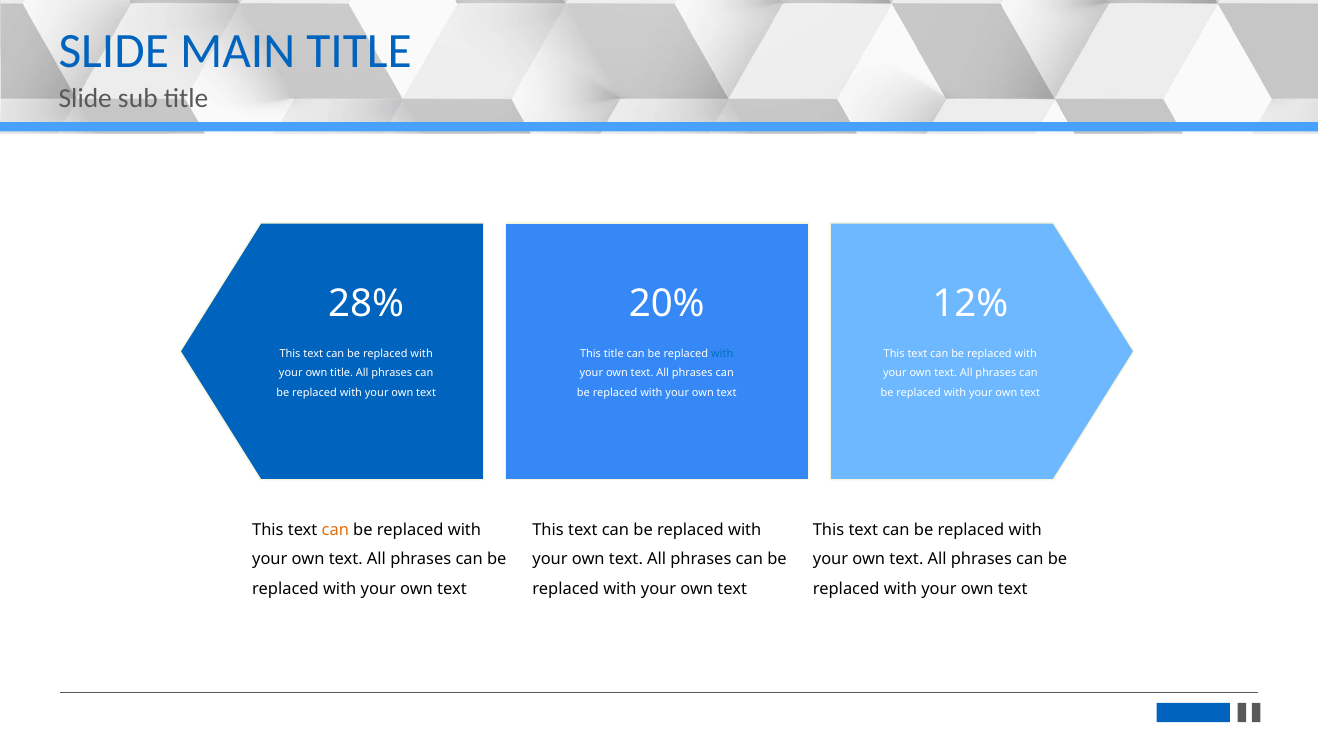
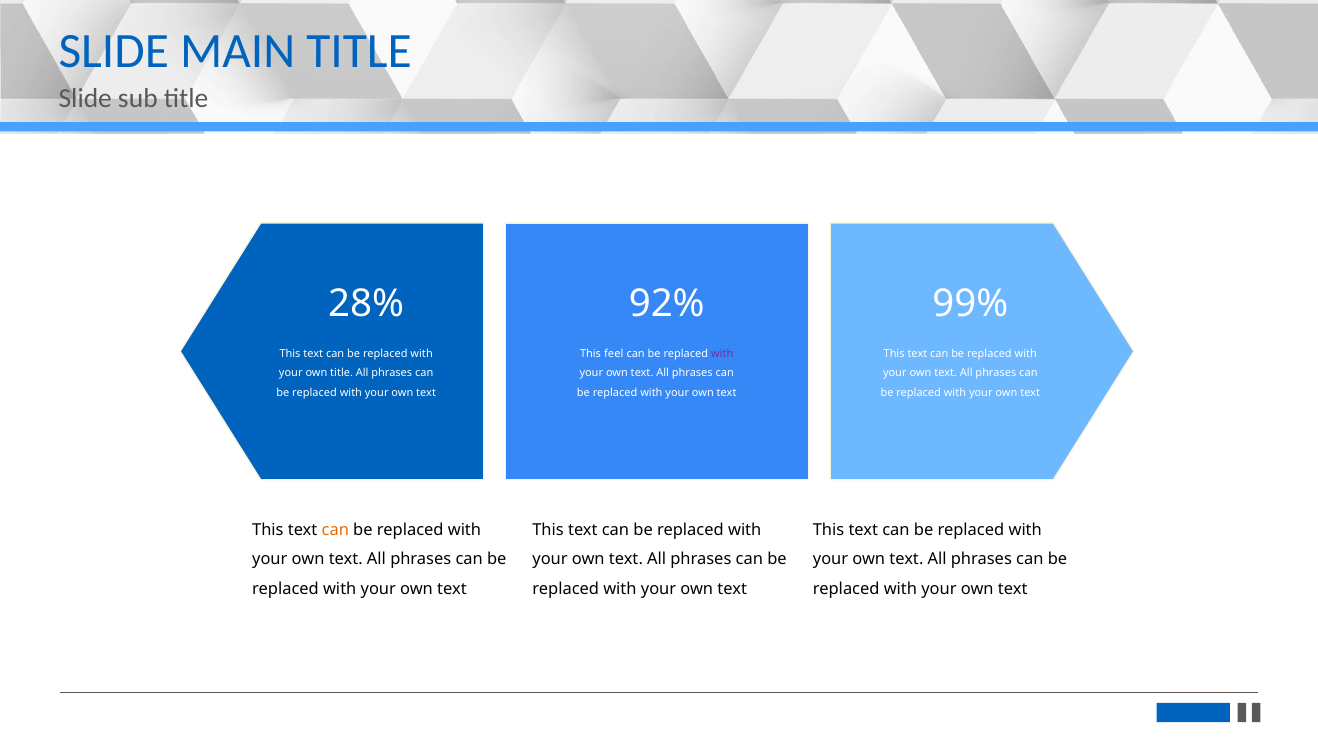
20%: 20% -> 92%
12%: 12% -> 99%
This title: title -> feel
with at (722, 354) colour: blue -> purple
